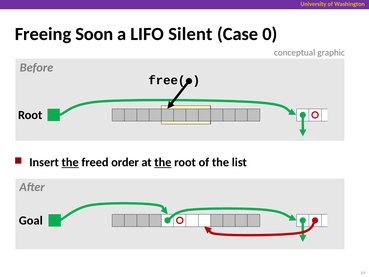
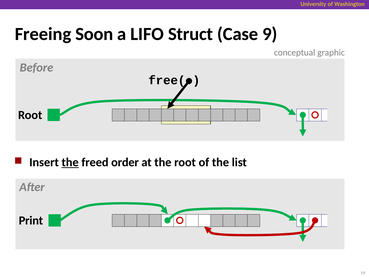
Silent: Silent -> Struct
0: 0 -> 9
the at (163, 162) underline: present -> none
Goal: Goal -> Print
